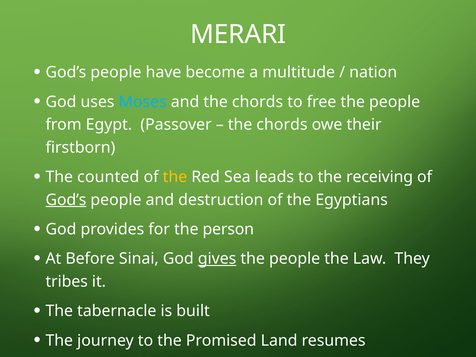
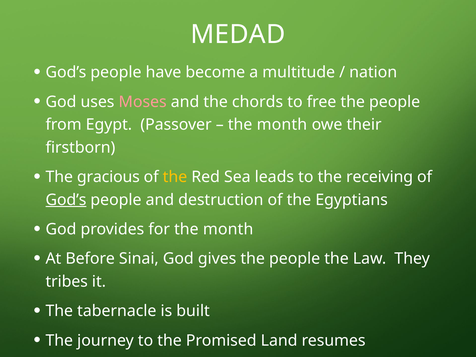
MERARI: MERARI -> MEDAD
Moses colour: light blue -> pink
chords at (282, 125): chords -> month
counted: counted -> gracious
for the person: person -> month
gives underline: present -> none
